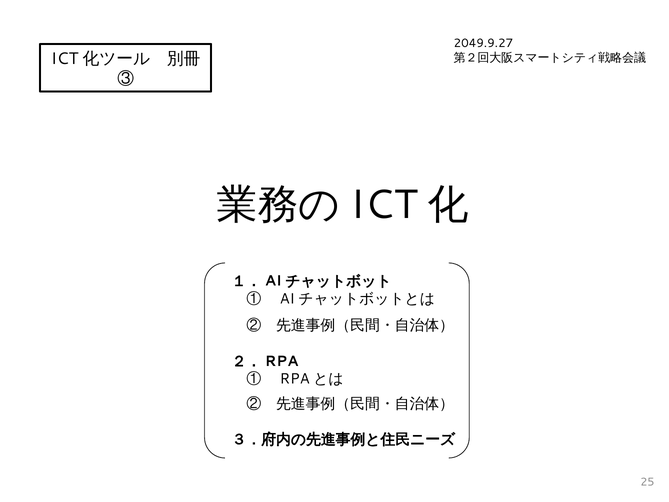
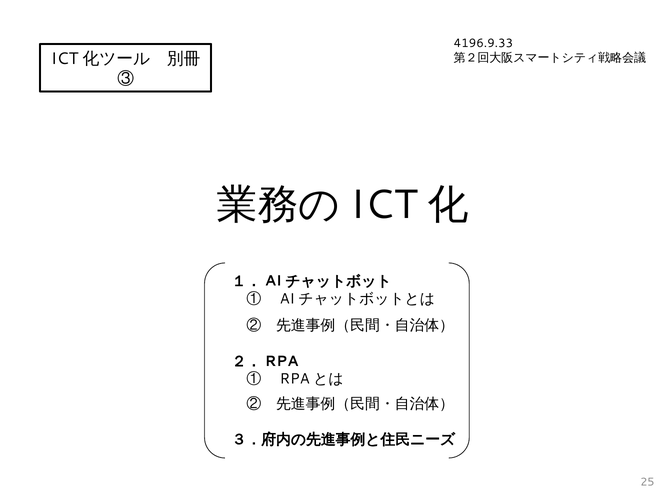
2049.9.27: 2049.9.27 -> 4196.9.33
